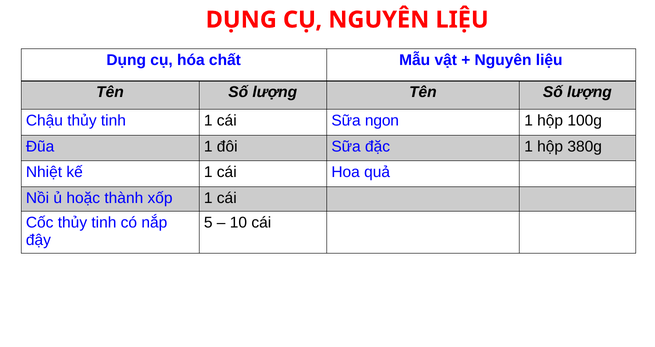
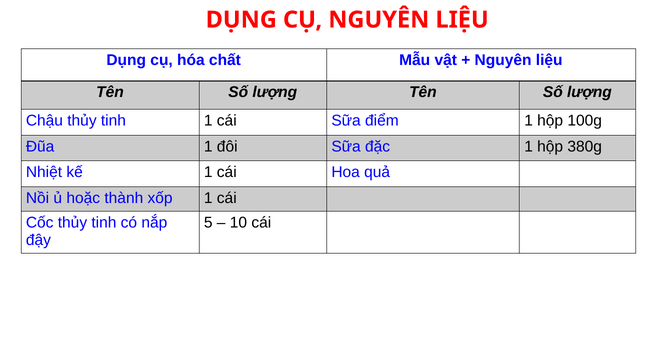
ngon: ngon -> điểm
